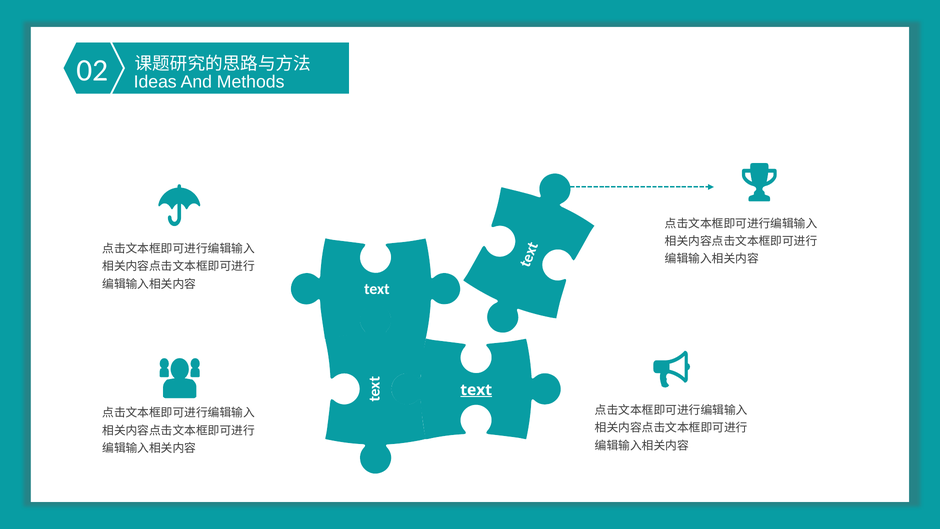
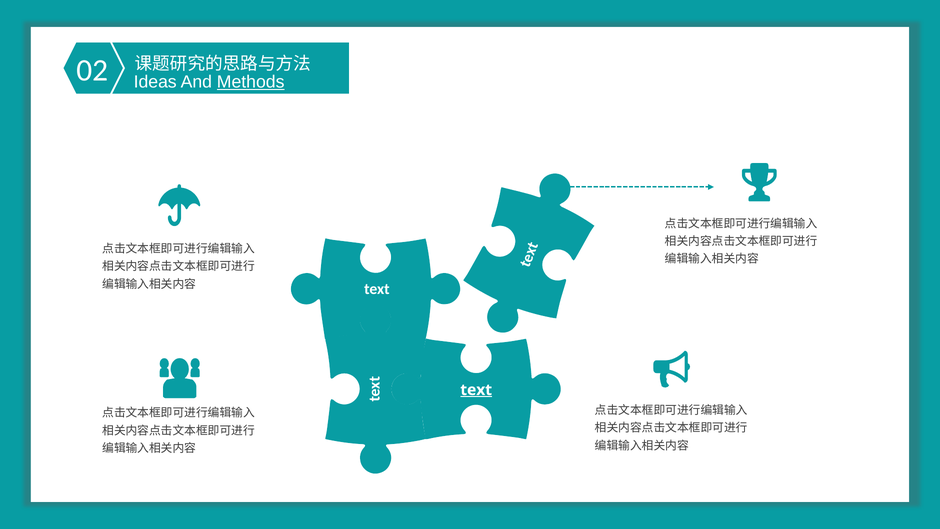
Methods underline: none -> present
